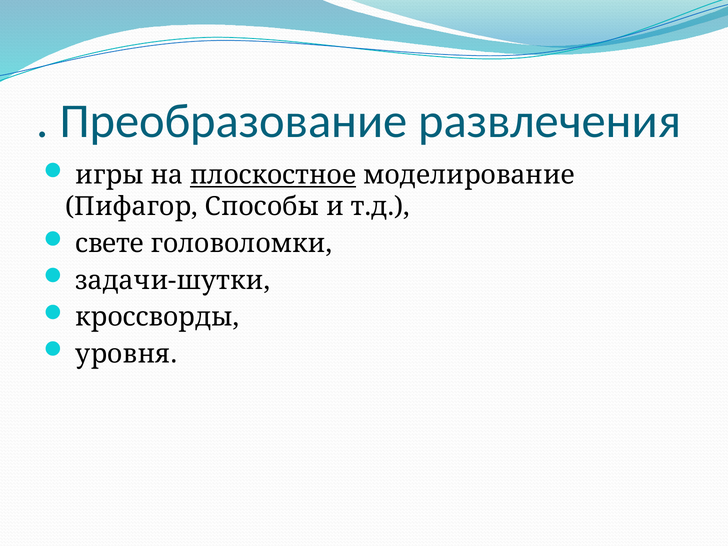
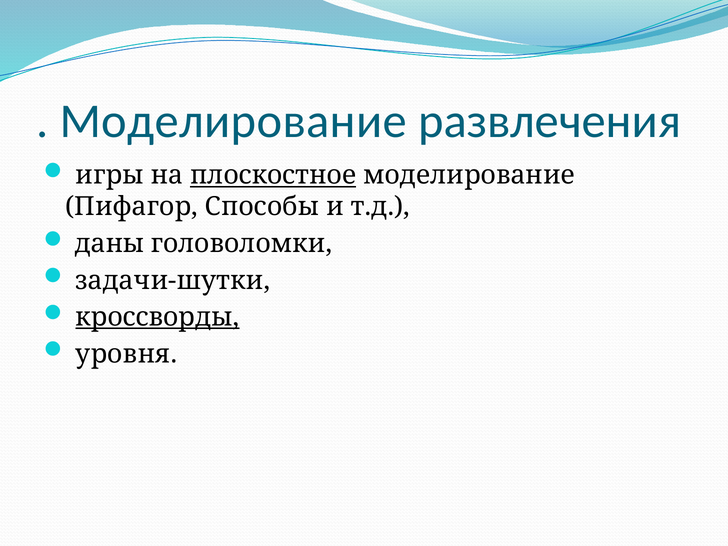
Преобразование at (233, 121): Преобразование -> Моделирование
свете: свете -> даны
кроссворды underline: none -> present
